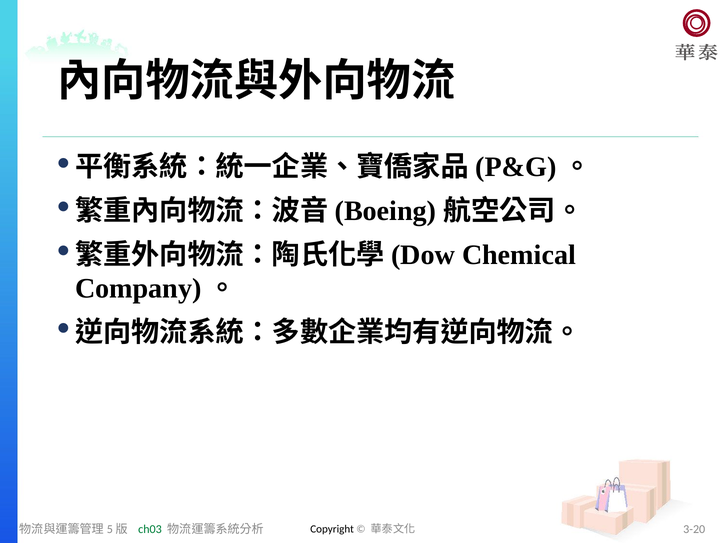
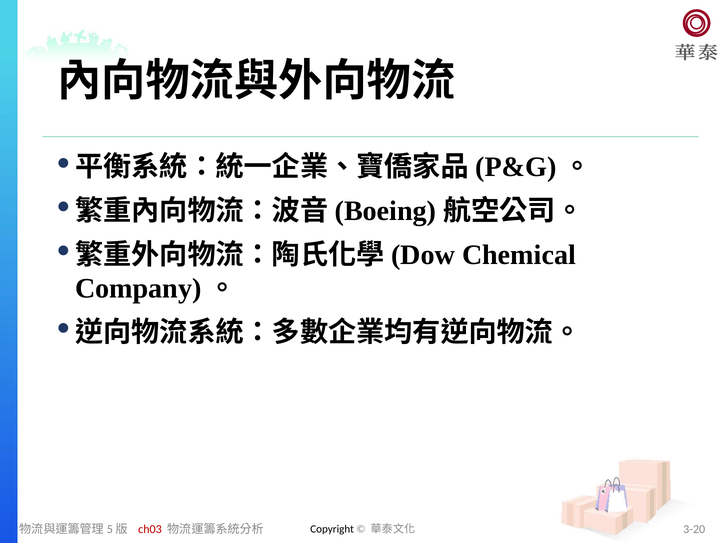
ch03 colour: green -> red
